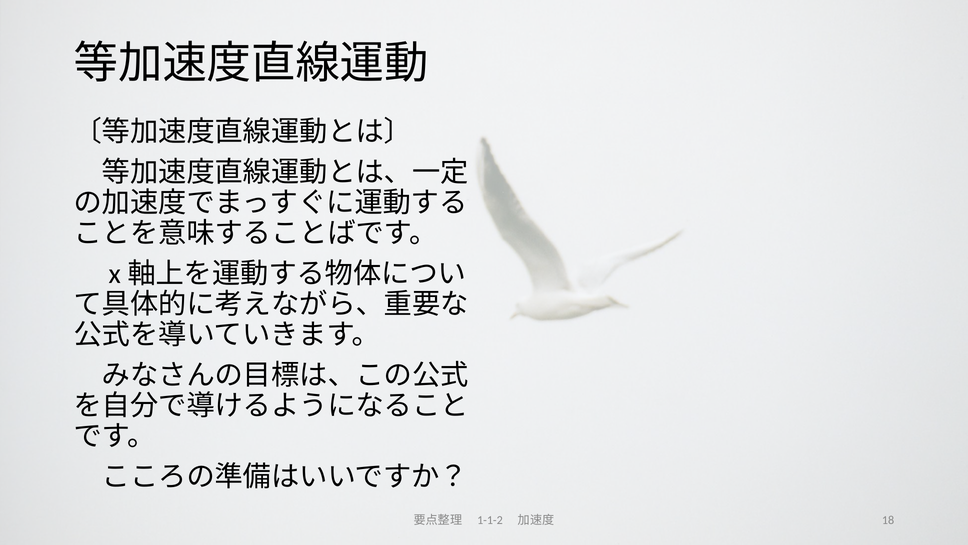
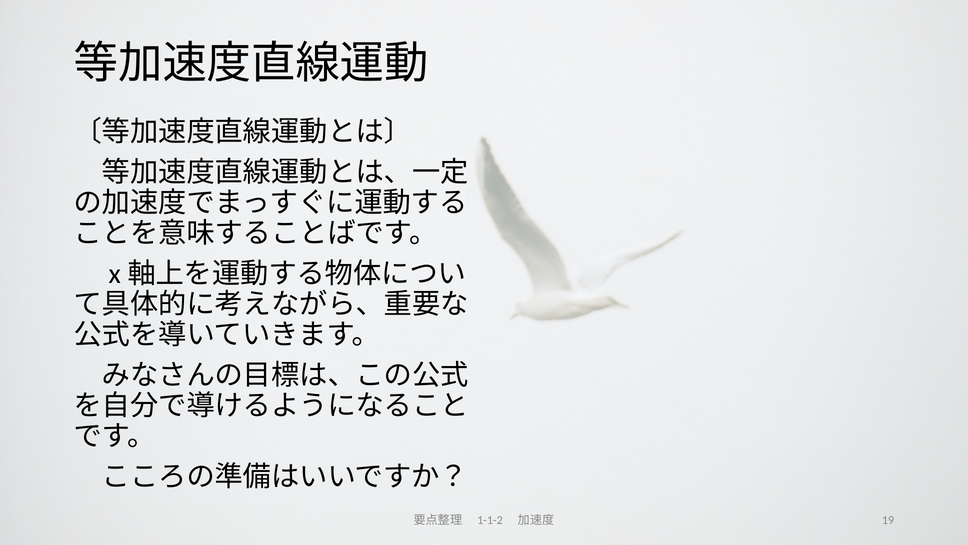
18: 18 -> 19
